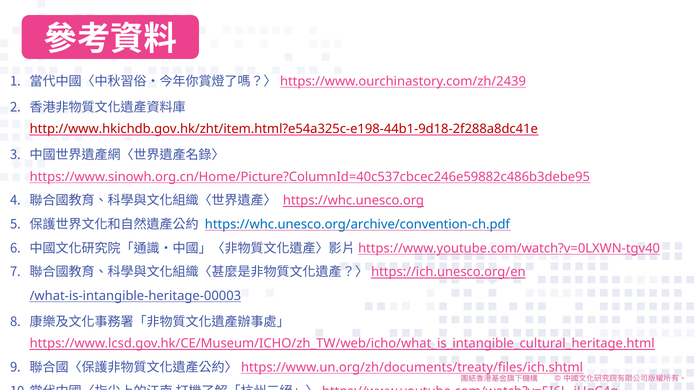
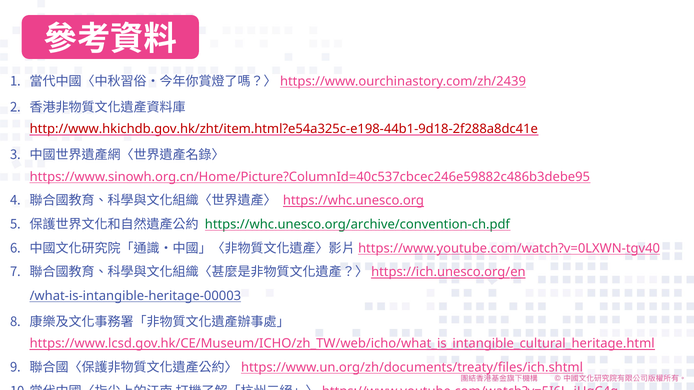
https://whc.unesco.org/archive/convention-ch.pdf colour: blue -> green
